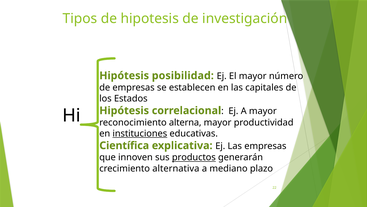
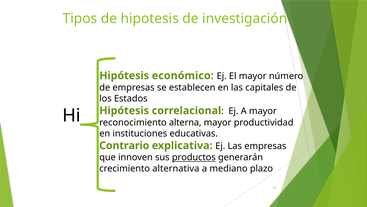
posibilidad: posibilidad -> económico
instituciones underline: present -> none
Científica: Científica -> Contrario
